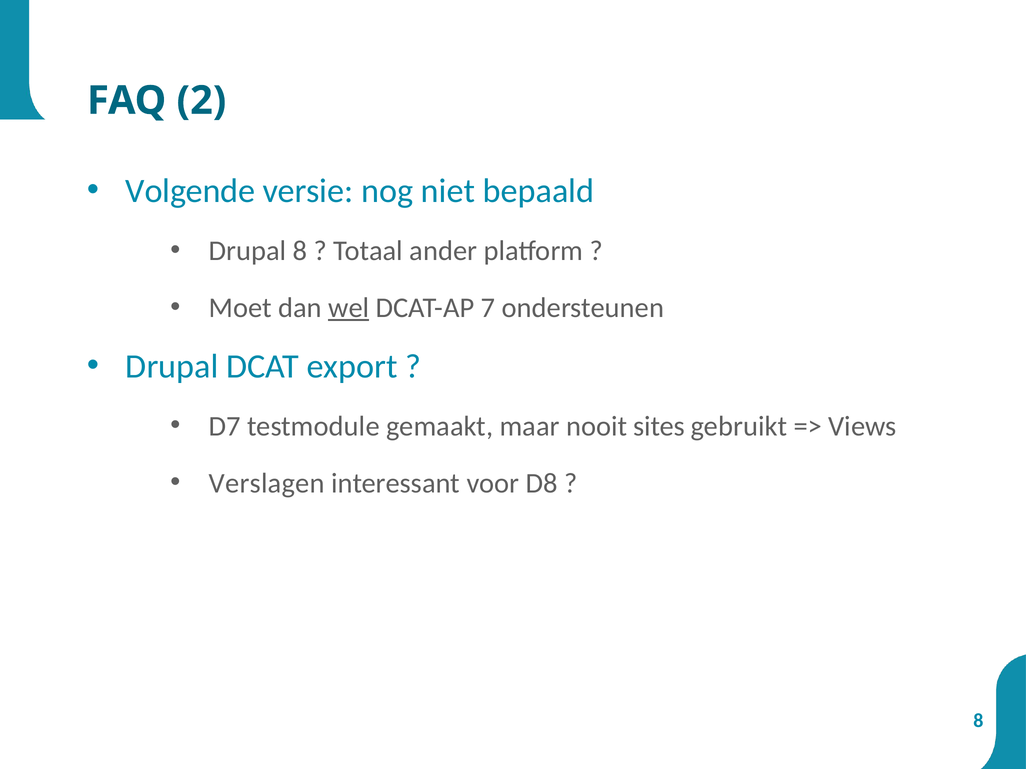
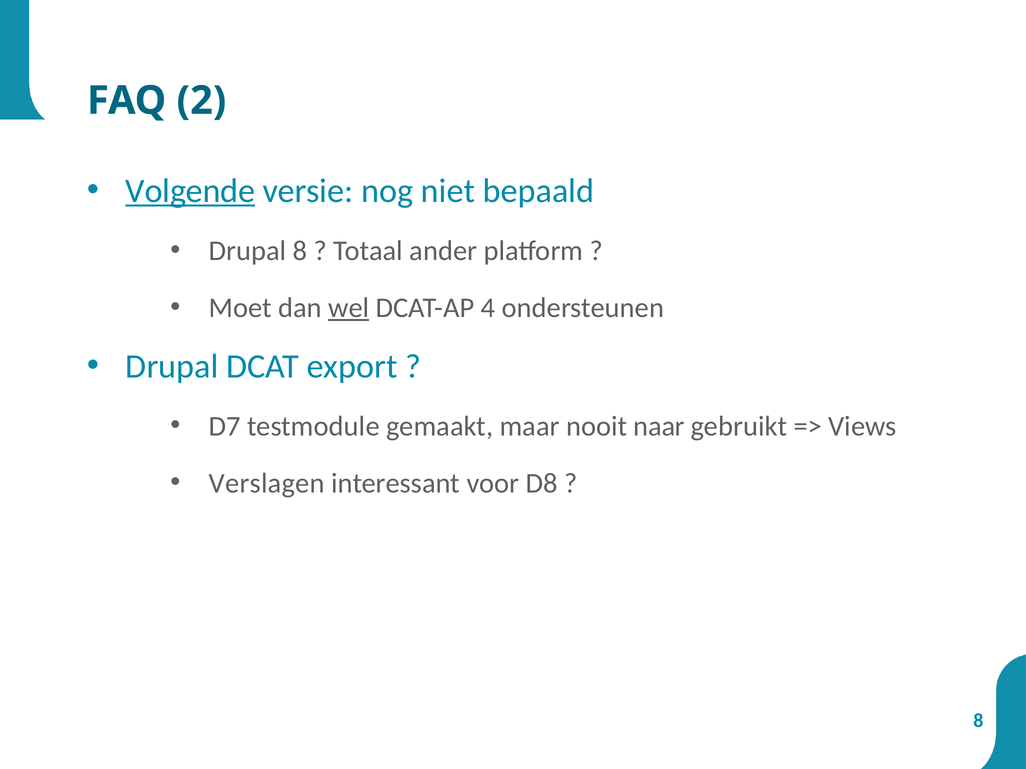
Volgende underline: none -> present
7: 7 -> 4
sites: sites -> naar
